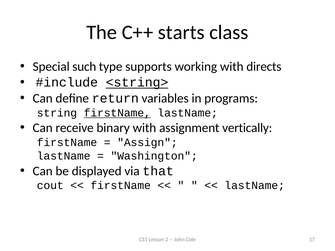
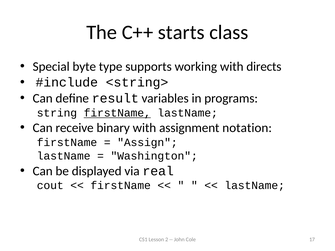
such: such -> byte
<string> underline: present -> none
return: return -> result
vertically: vertically -> notation
that: that -> real
